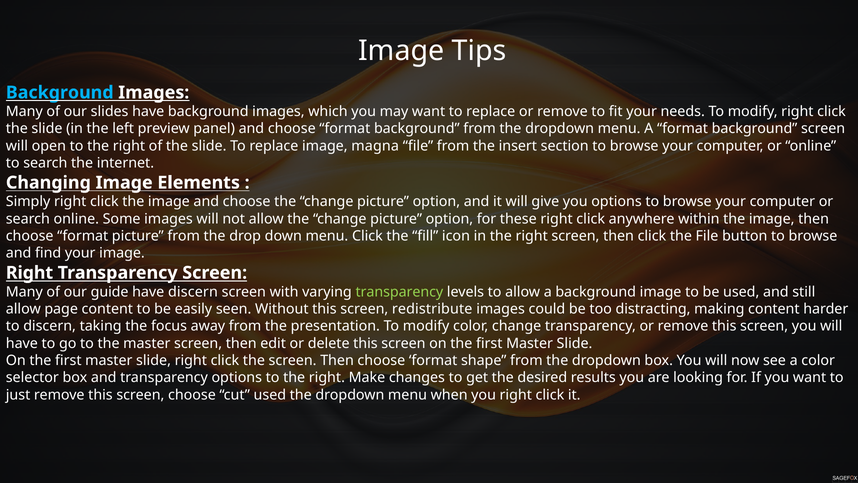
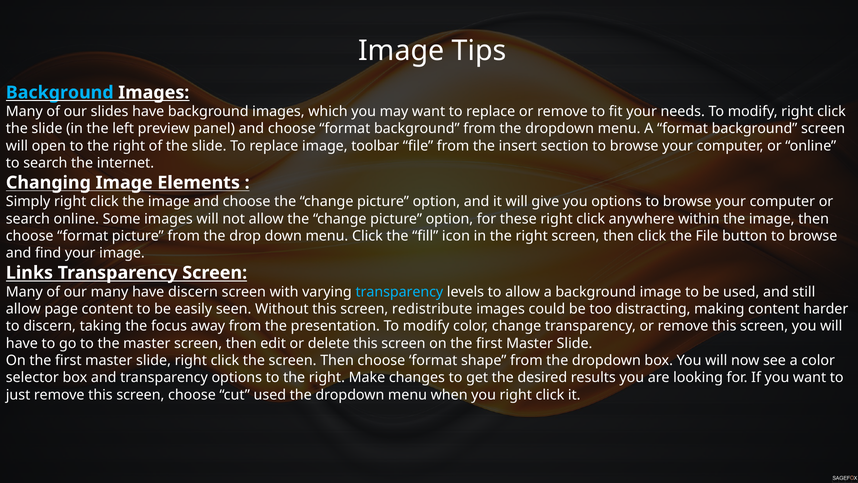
magna: magna -> toolbar
Right at (29, 273): Right -> Links
our guide: guide -> many
transparency at (399, 292) colour: light green -> light blue
